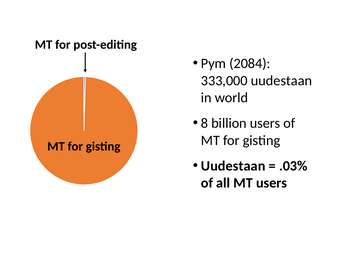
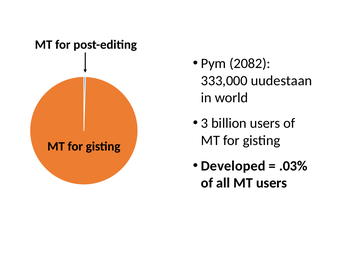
2084: 2084 -> 2082
8: 8 -> 3
Uudestaan at (233, 166): Uudestaan -> Developed
